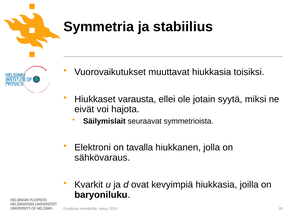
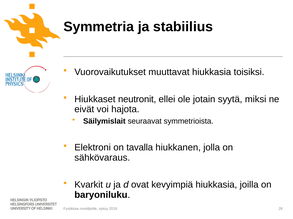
varausta: varausta -> neutronit
